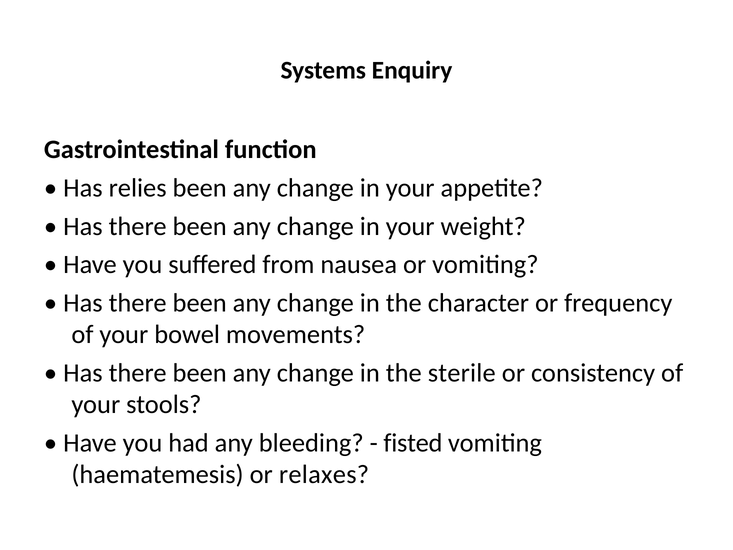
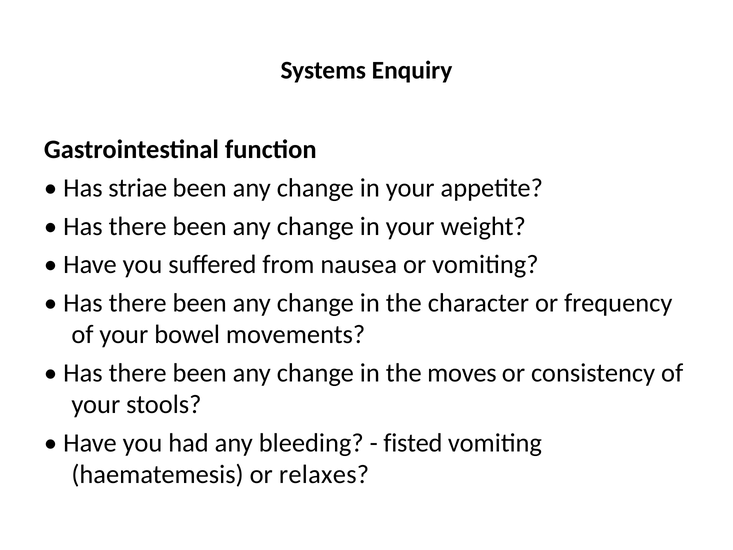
relies: relies -> striae
sterile: sterile -> moves
